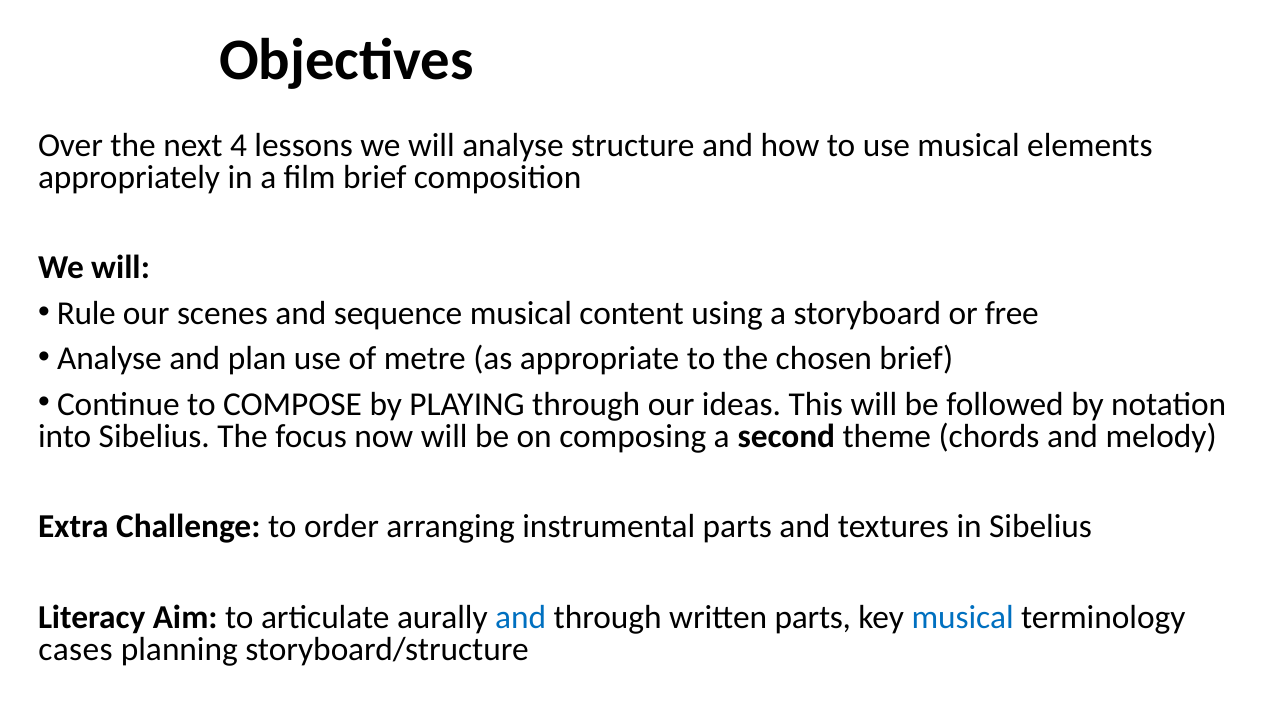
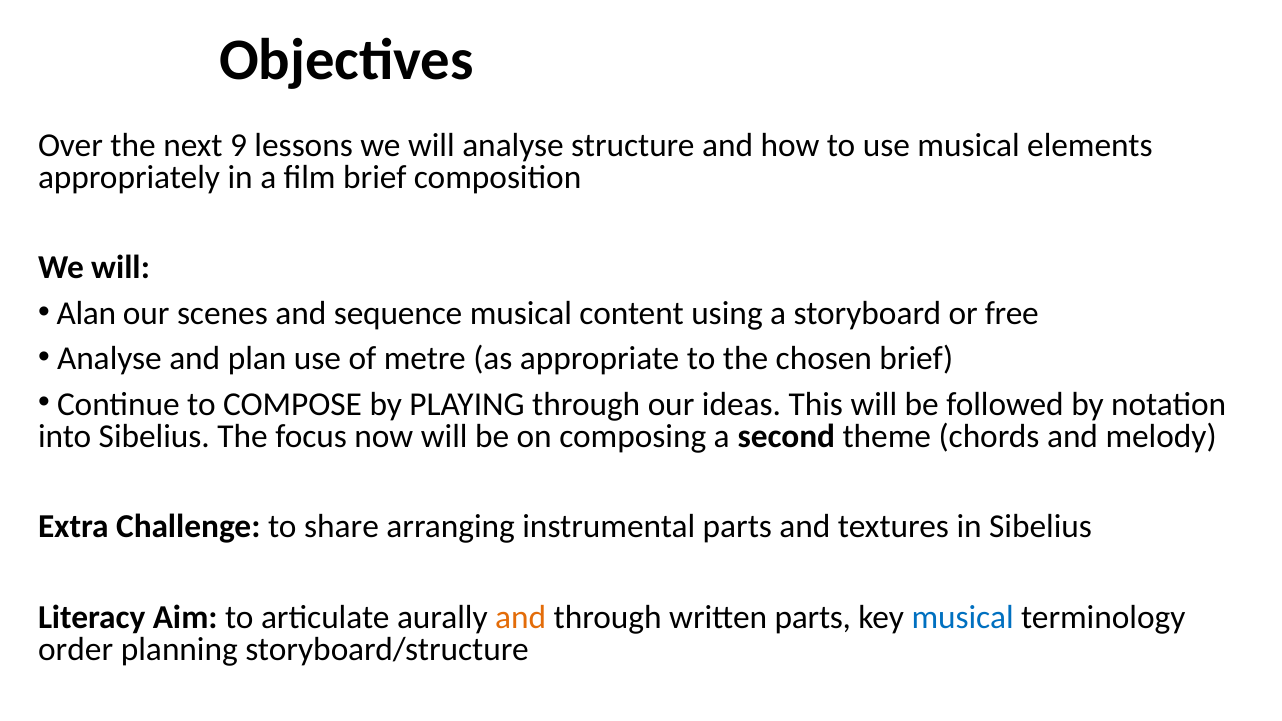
4: 4 -> 9
Rule: Rule -> Alan
order: order -> share
and at (521, 618) colour: blue -> orange
cases: cases -> order
